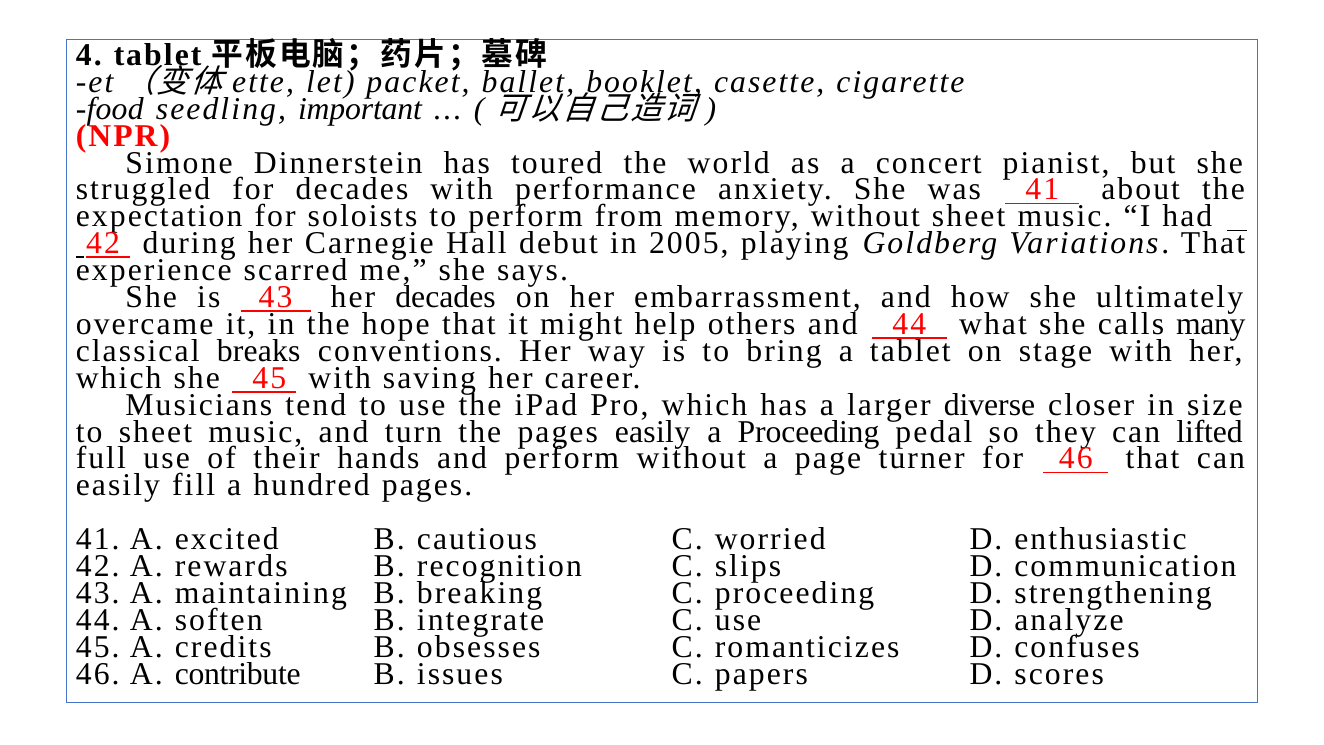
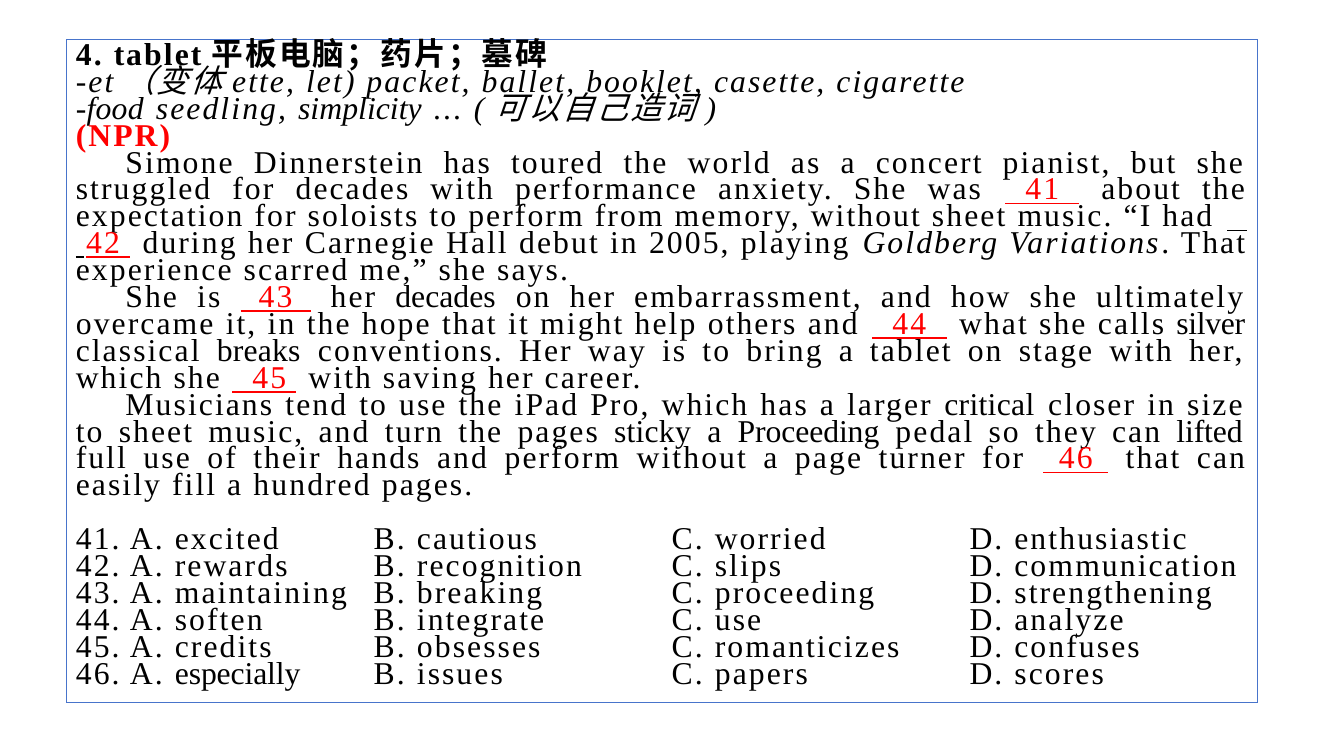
important: important -> simplicity
many: many -> silver
diverse: diverse -> critical
pages easily: easily -> sticky
contribute: contribute -> especially
